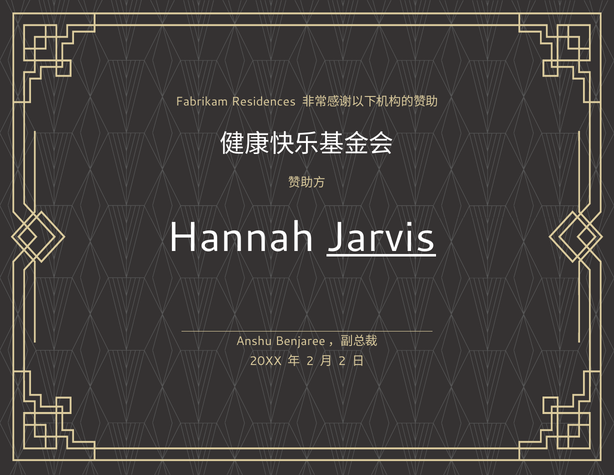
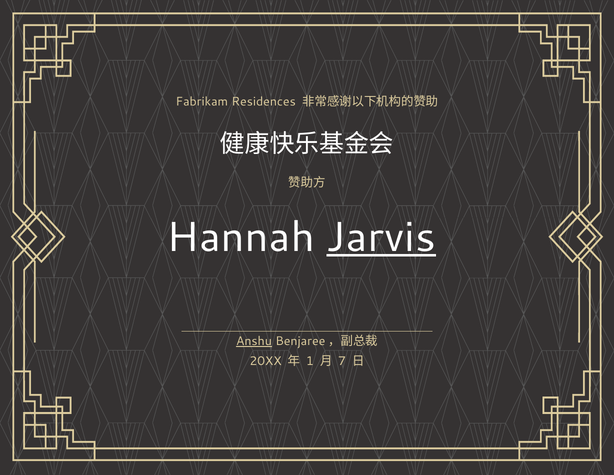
Anshu underline: none -> present
2 at (310, 361): 2 -> 1
2 at (342, 361): 2 -> 7
